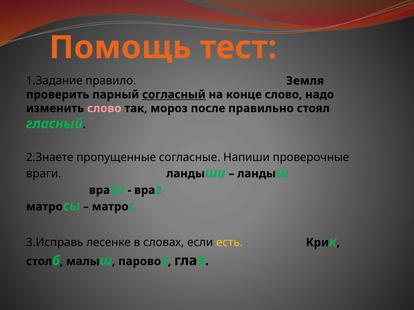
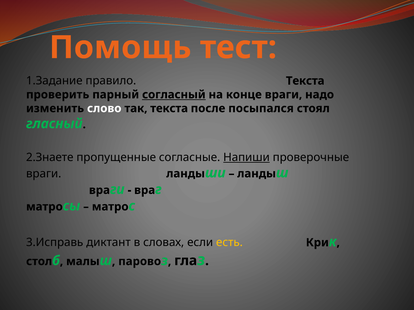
правило Земля: Земля -> Текста
конце слово: слово -> враги
слово at (104, 109) colour: pink -> white
так мороз: мороз -> текста
правильно: правильно -> посыпался
Напиши underline: none -> present
лесенке: лесенке -> диктант
